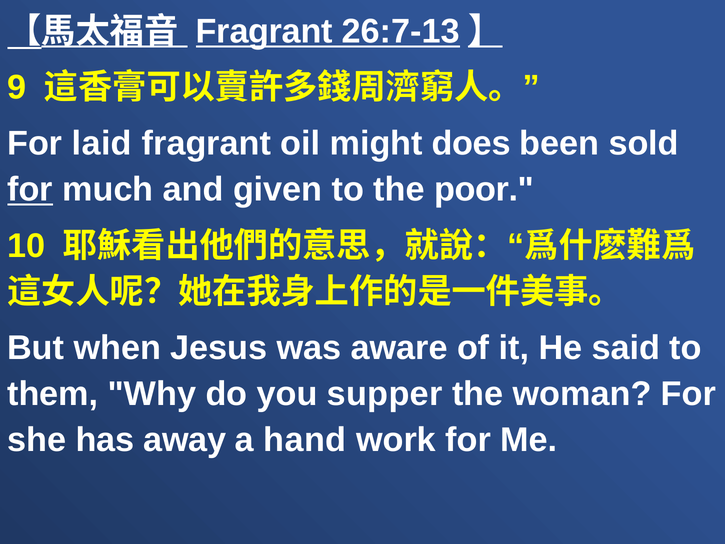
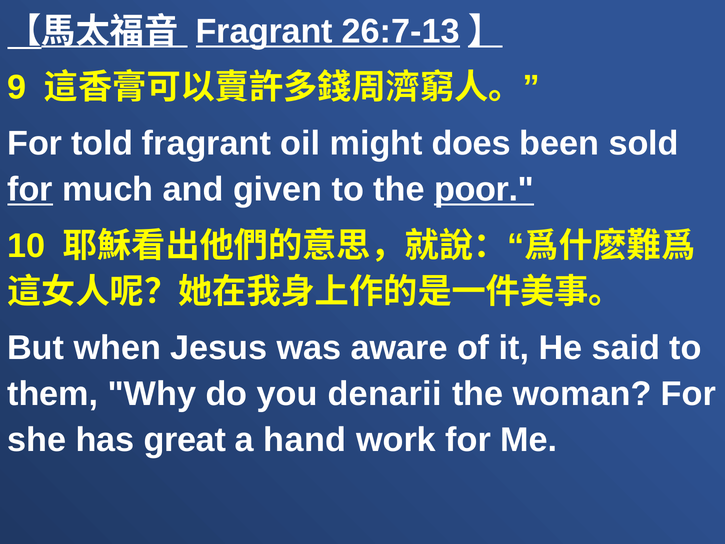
laid: laid -> told
poor underline: none -> present
supper: supper -> denarii
away: away -> great
